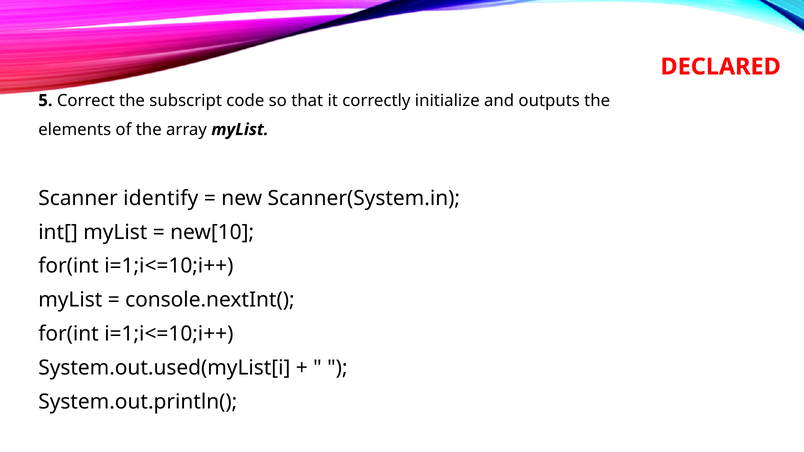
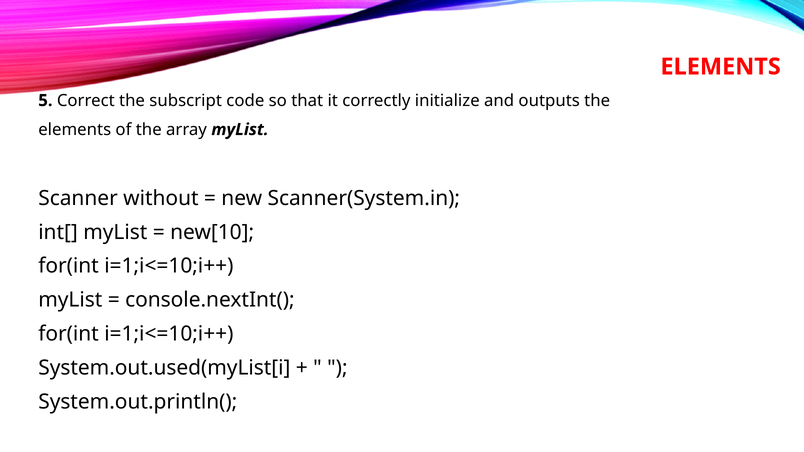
DECLARED at (721, 67): DECLARED -> ELEMENTS
identify: identify -> without
